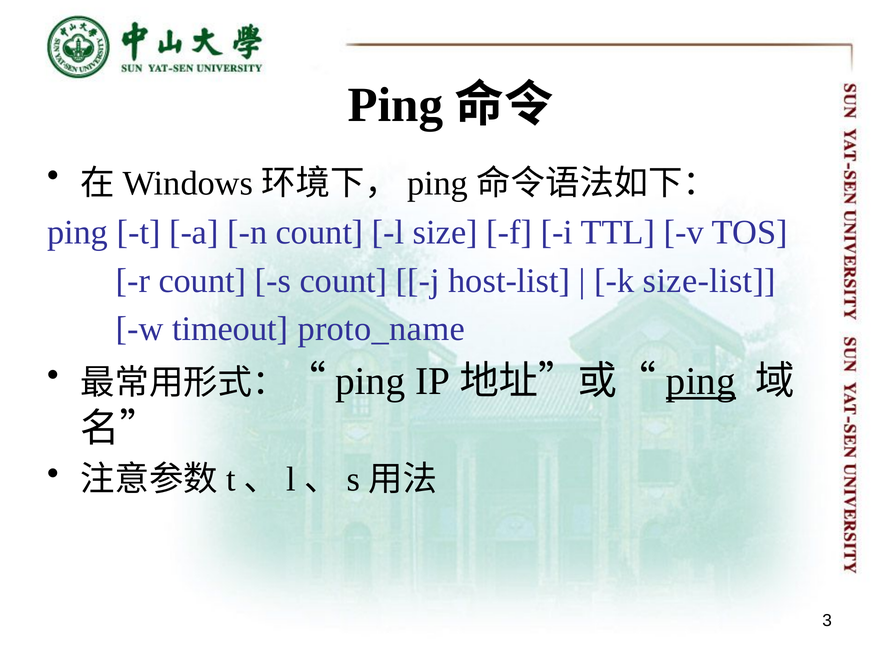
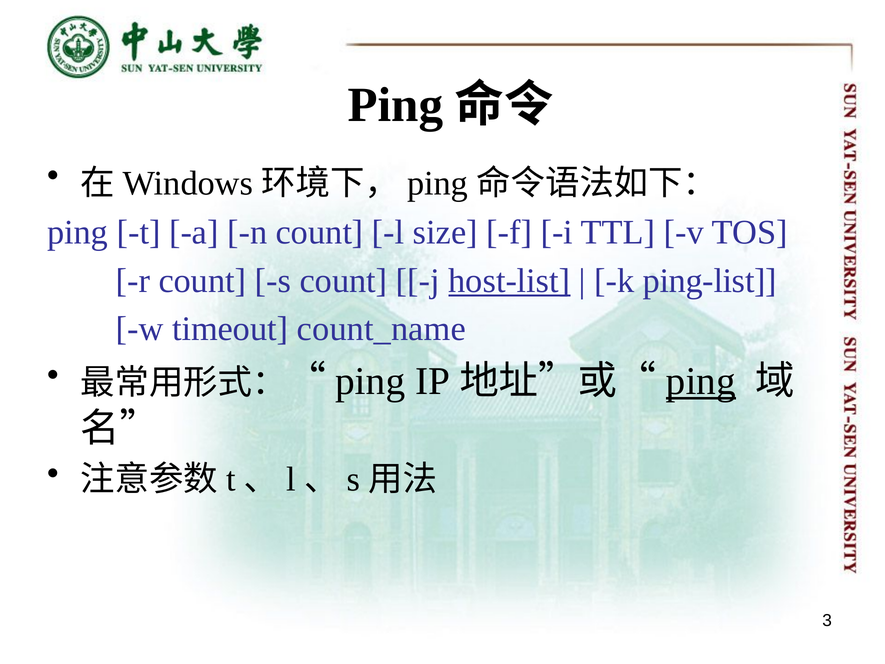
host-list underline: none -> present
size-list: size-list -> ping-list
proto_name: proto_name -> count_name
